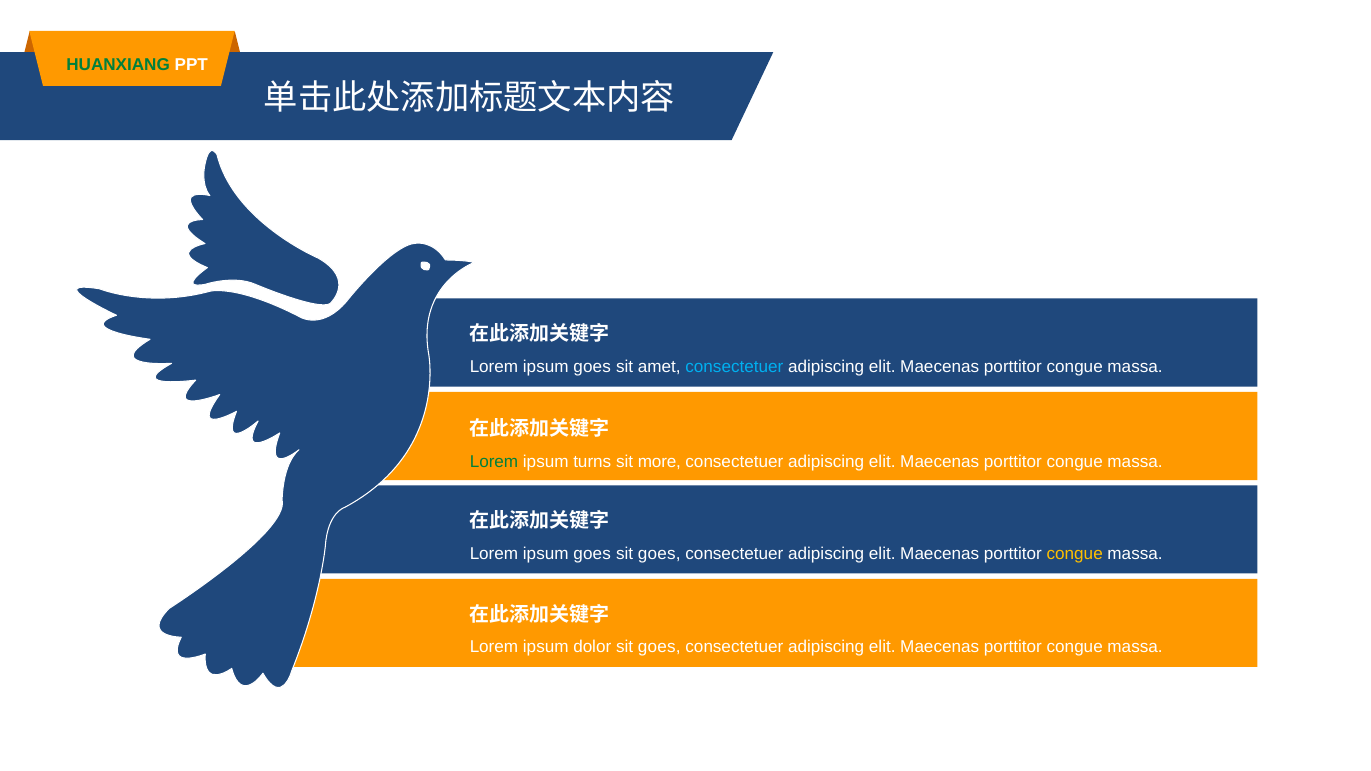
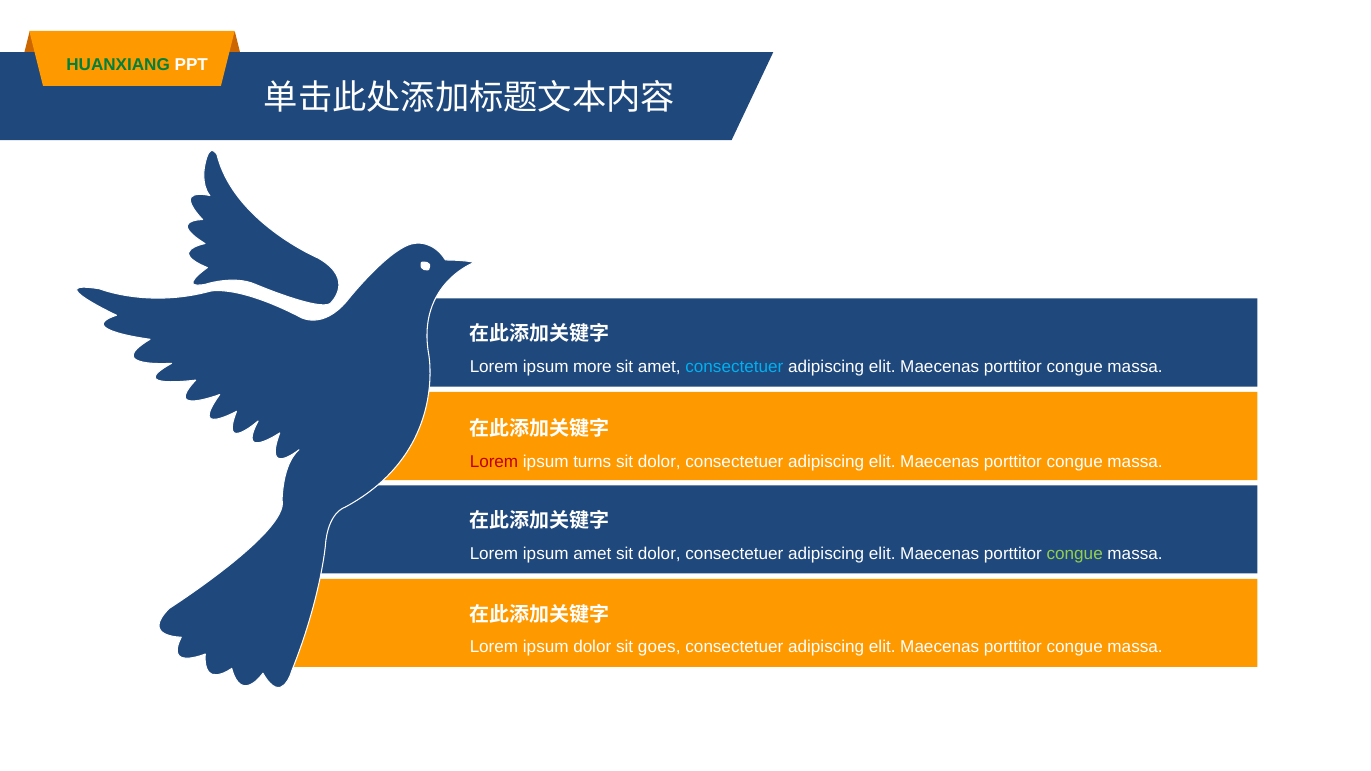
goes at (592, 367): goes -> more
Lorem at (494, 462) colour: green -> red
more at (659, 462): more -> dolor
goes at (592, 553): goes -> amet
goes at (659, 553): goes -> dolor
congue at (1075, 553) colour: yellow -> light green
